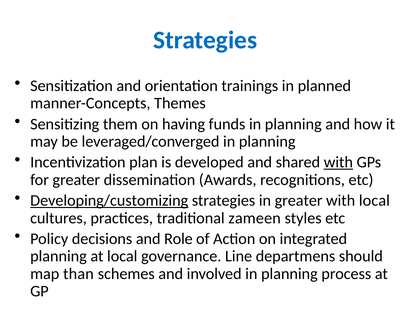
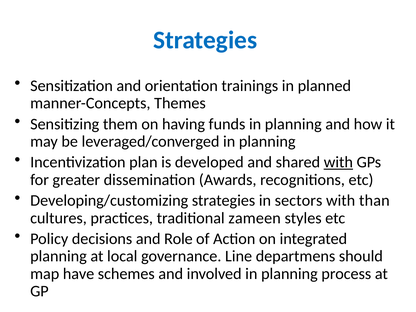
Developing/customizing underline: present -> none
in greater: greater -> sectors
with local: local -> than
than: than -> have
